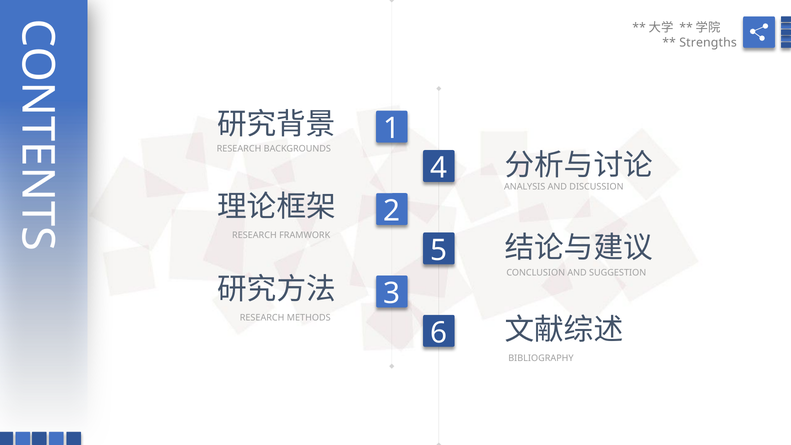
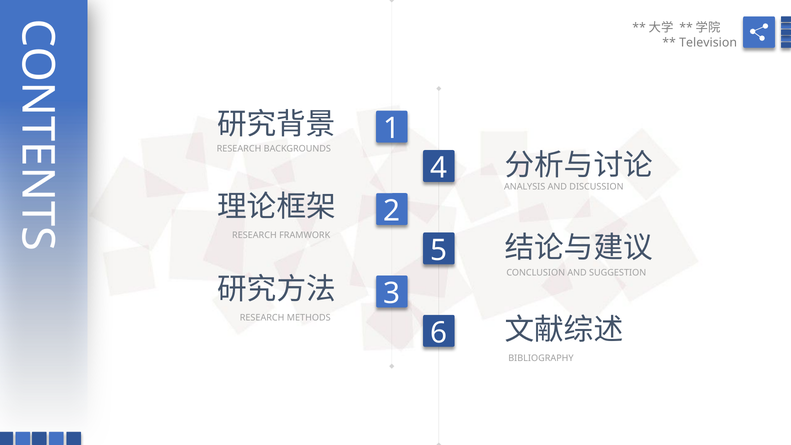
Strengths: Strengths -> Television
